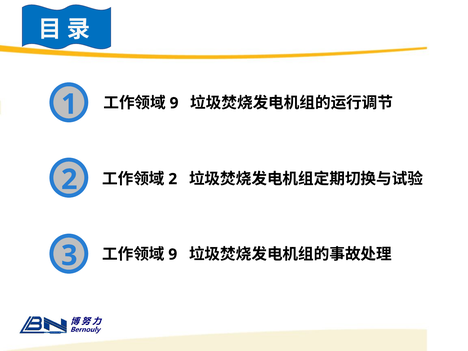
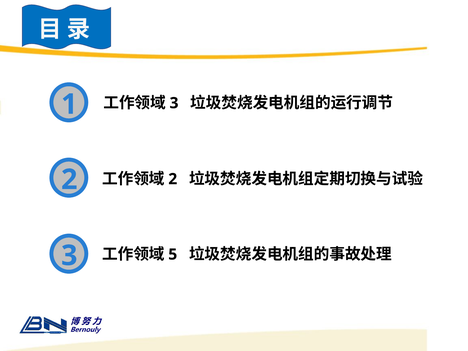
9 at (174, 103): 9 -> 3
9 at (173, 254): 9 -> 5
